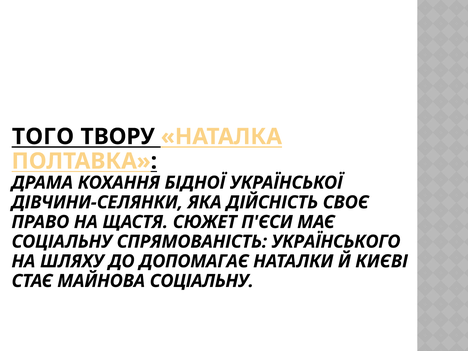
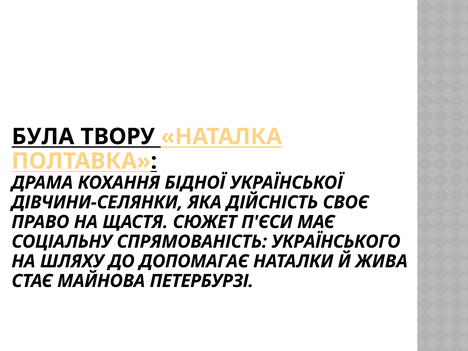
ТОГО: ТОГО -> БУЛА
КИЄВІ: КИЄВІ -> ЖИВА
МАЙНОВА СОЦІАЛЬНУ: СОЦІАЛЬНУ -> ПЕТЕРБУРЗІ
